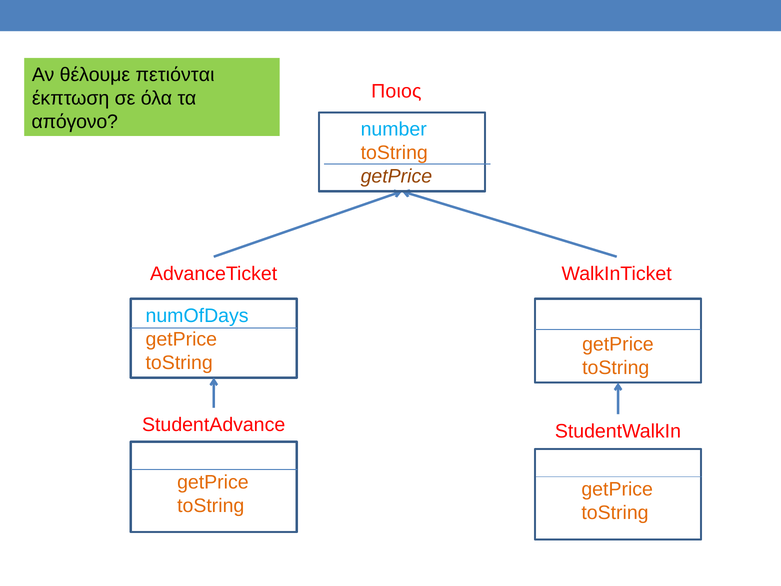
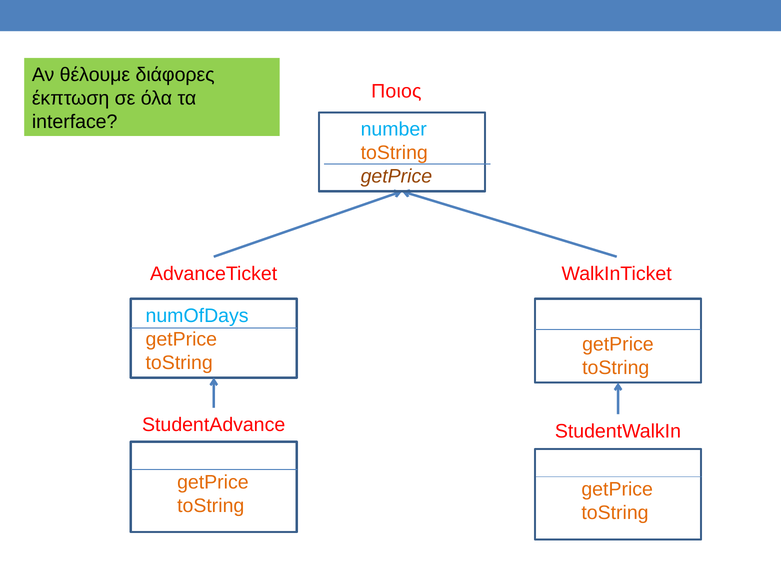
πετιόνται: πετιόνται -> διάφορες
απόγονο: απόγονο -> interface
